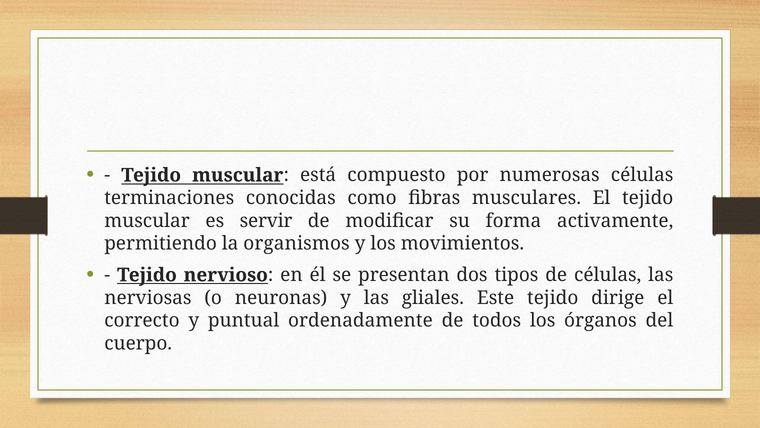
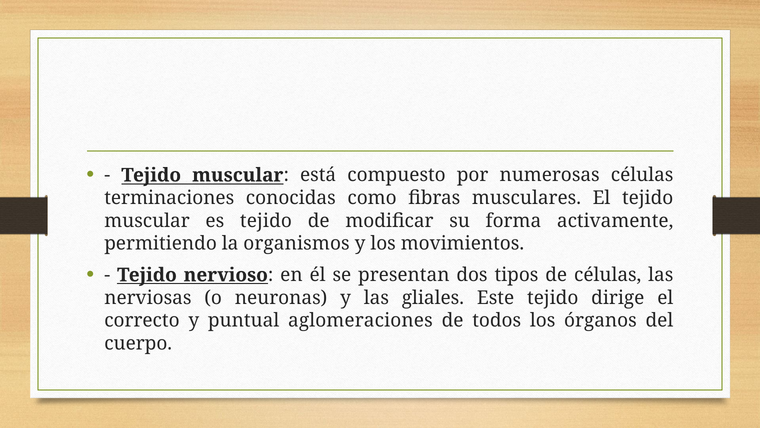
es servir: servir -> tejido
ordenadamente: ordenadamente -> aglomeraciones
